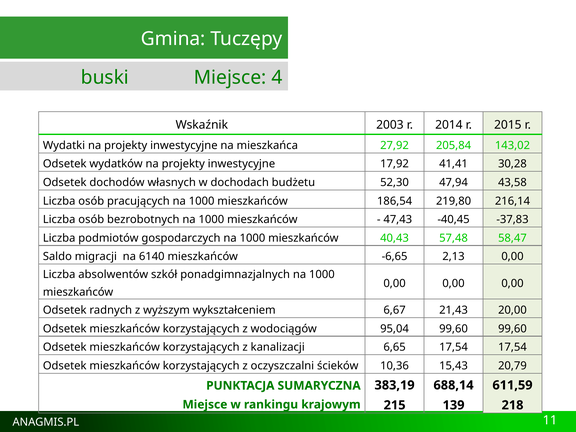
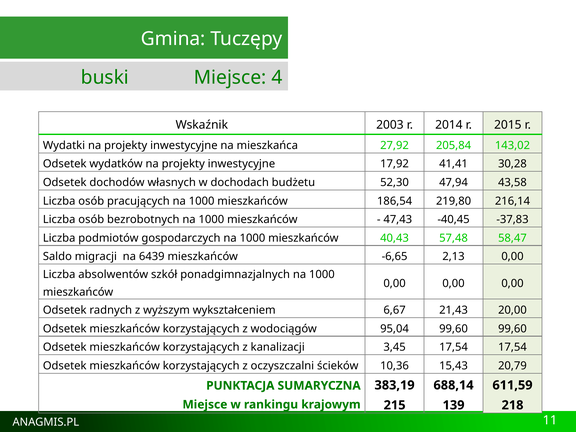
6140: 6140 -> 6439
6,65: 6,65 -> 3,45
